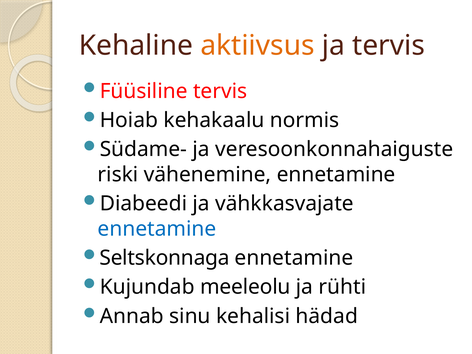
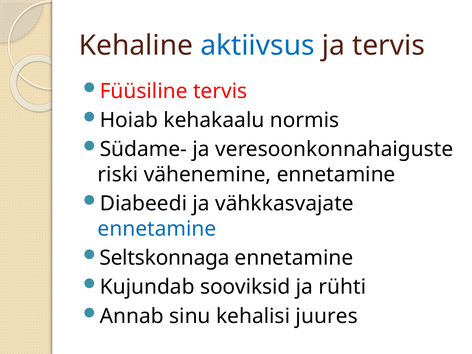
aktiivsus colour: orange -> blue
meeleolu: meeleolu -> sooviksid
hädad: hädad -> juures
